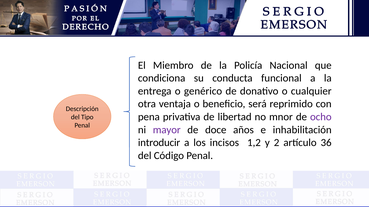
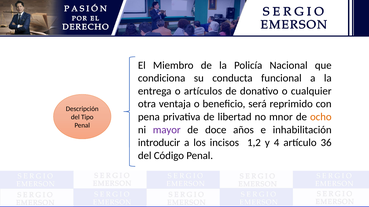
genérico: genérico -> artículos
ocho colour: purple -> orange
2: 2 -> 4
